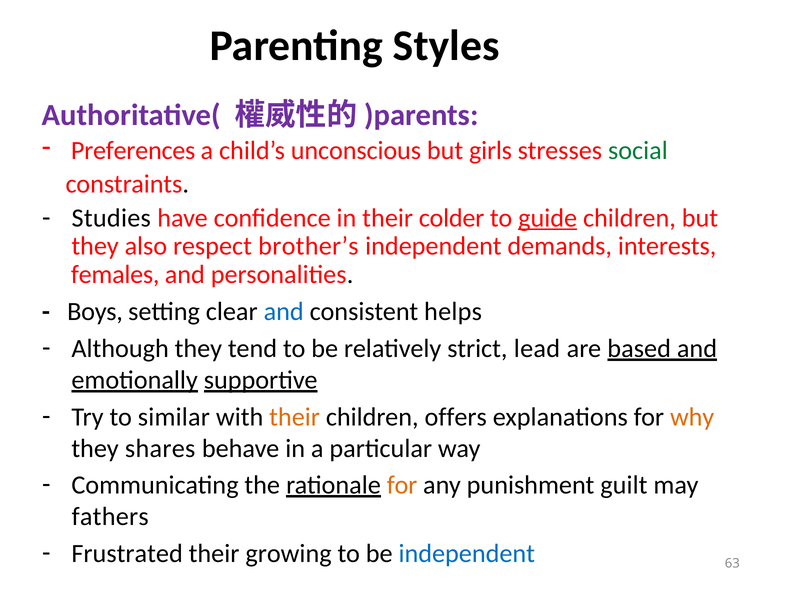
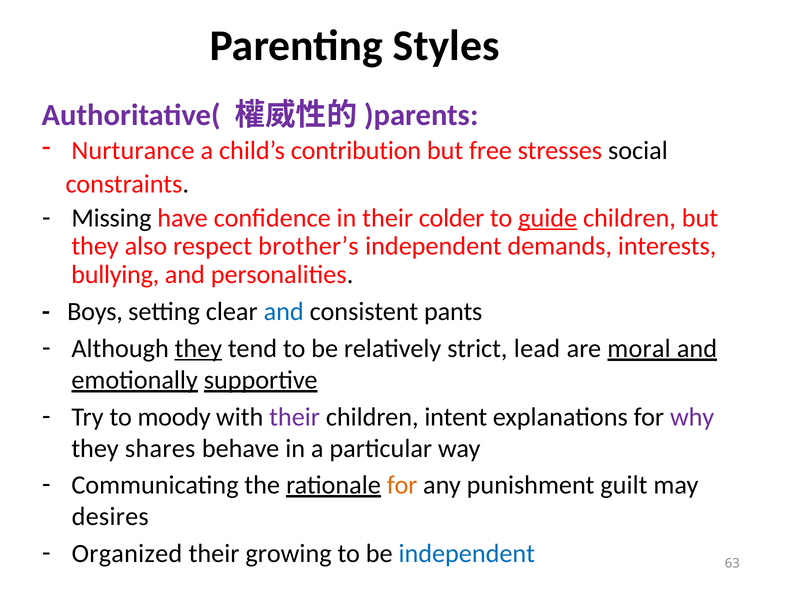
Preferences: Preferences -> Nurturance
unconscious: unconscious -> contribution
girls: girls -> free
social colour: green -> black
Studies: Studies -> Missing
females: females -> bullying
helps: helps -> pants
they at (198, 348) underline: none -> present
based: based -> moral
similar: similar -> moody
their at (295, 416) colour: orange -> purple
offers: offers -> intent
why colour: orange -> purple
fathers: fathers -> desires
Frustrated: Frustrated -> Organized
